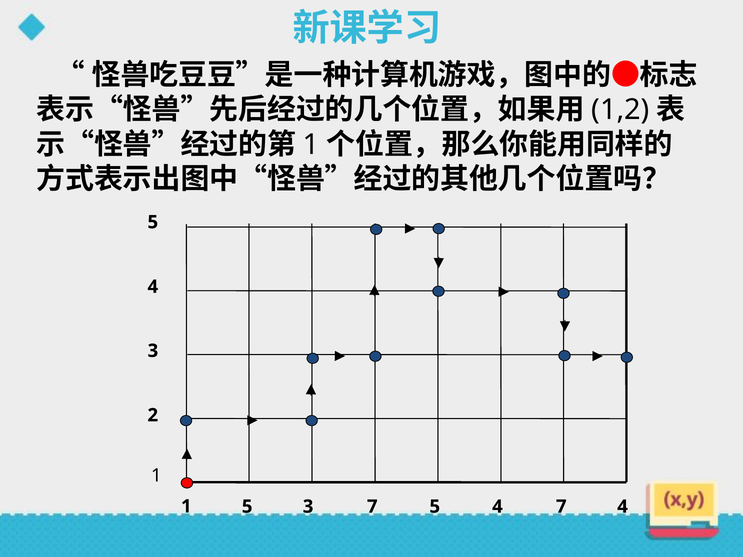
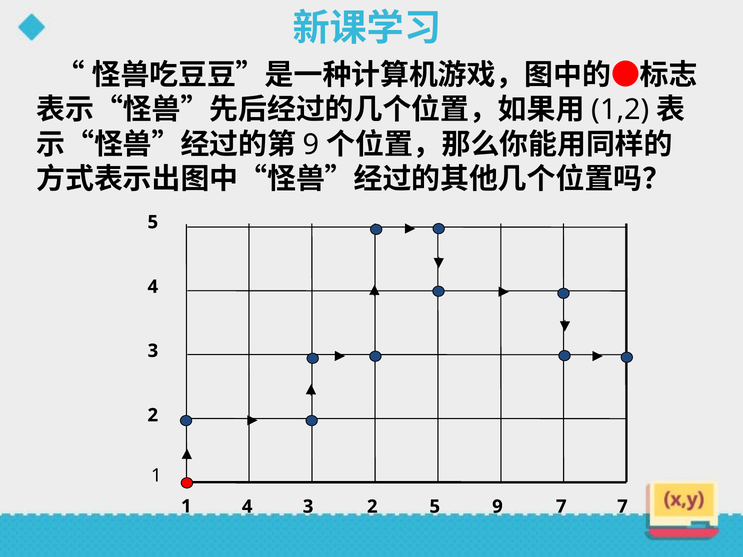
1 at (311, 145): 1 -> 9
1 5: 5 -> 4
3 7: 7 -> 2
5 4: 4 -> 9
7 4: 4 -> 7
